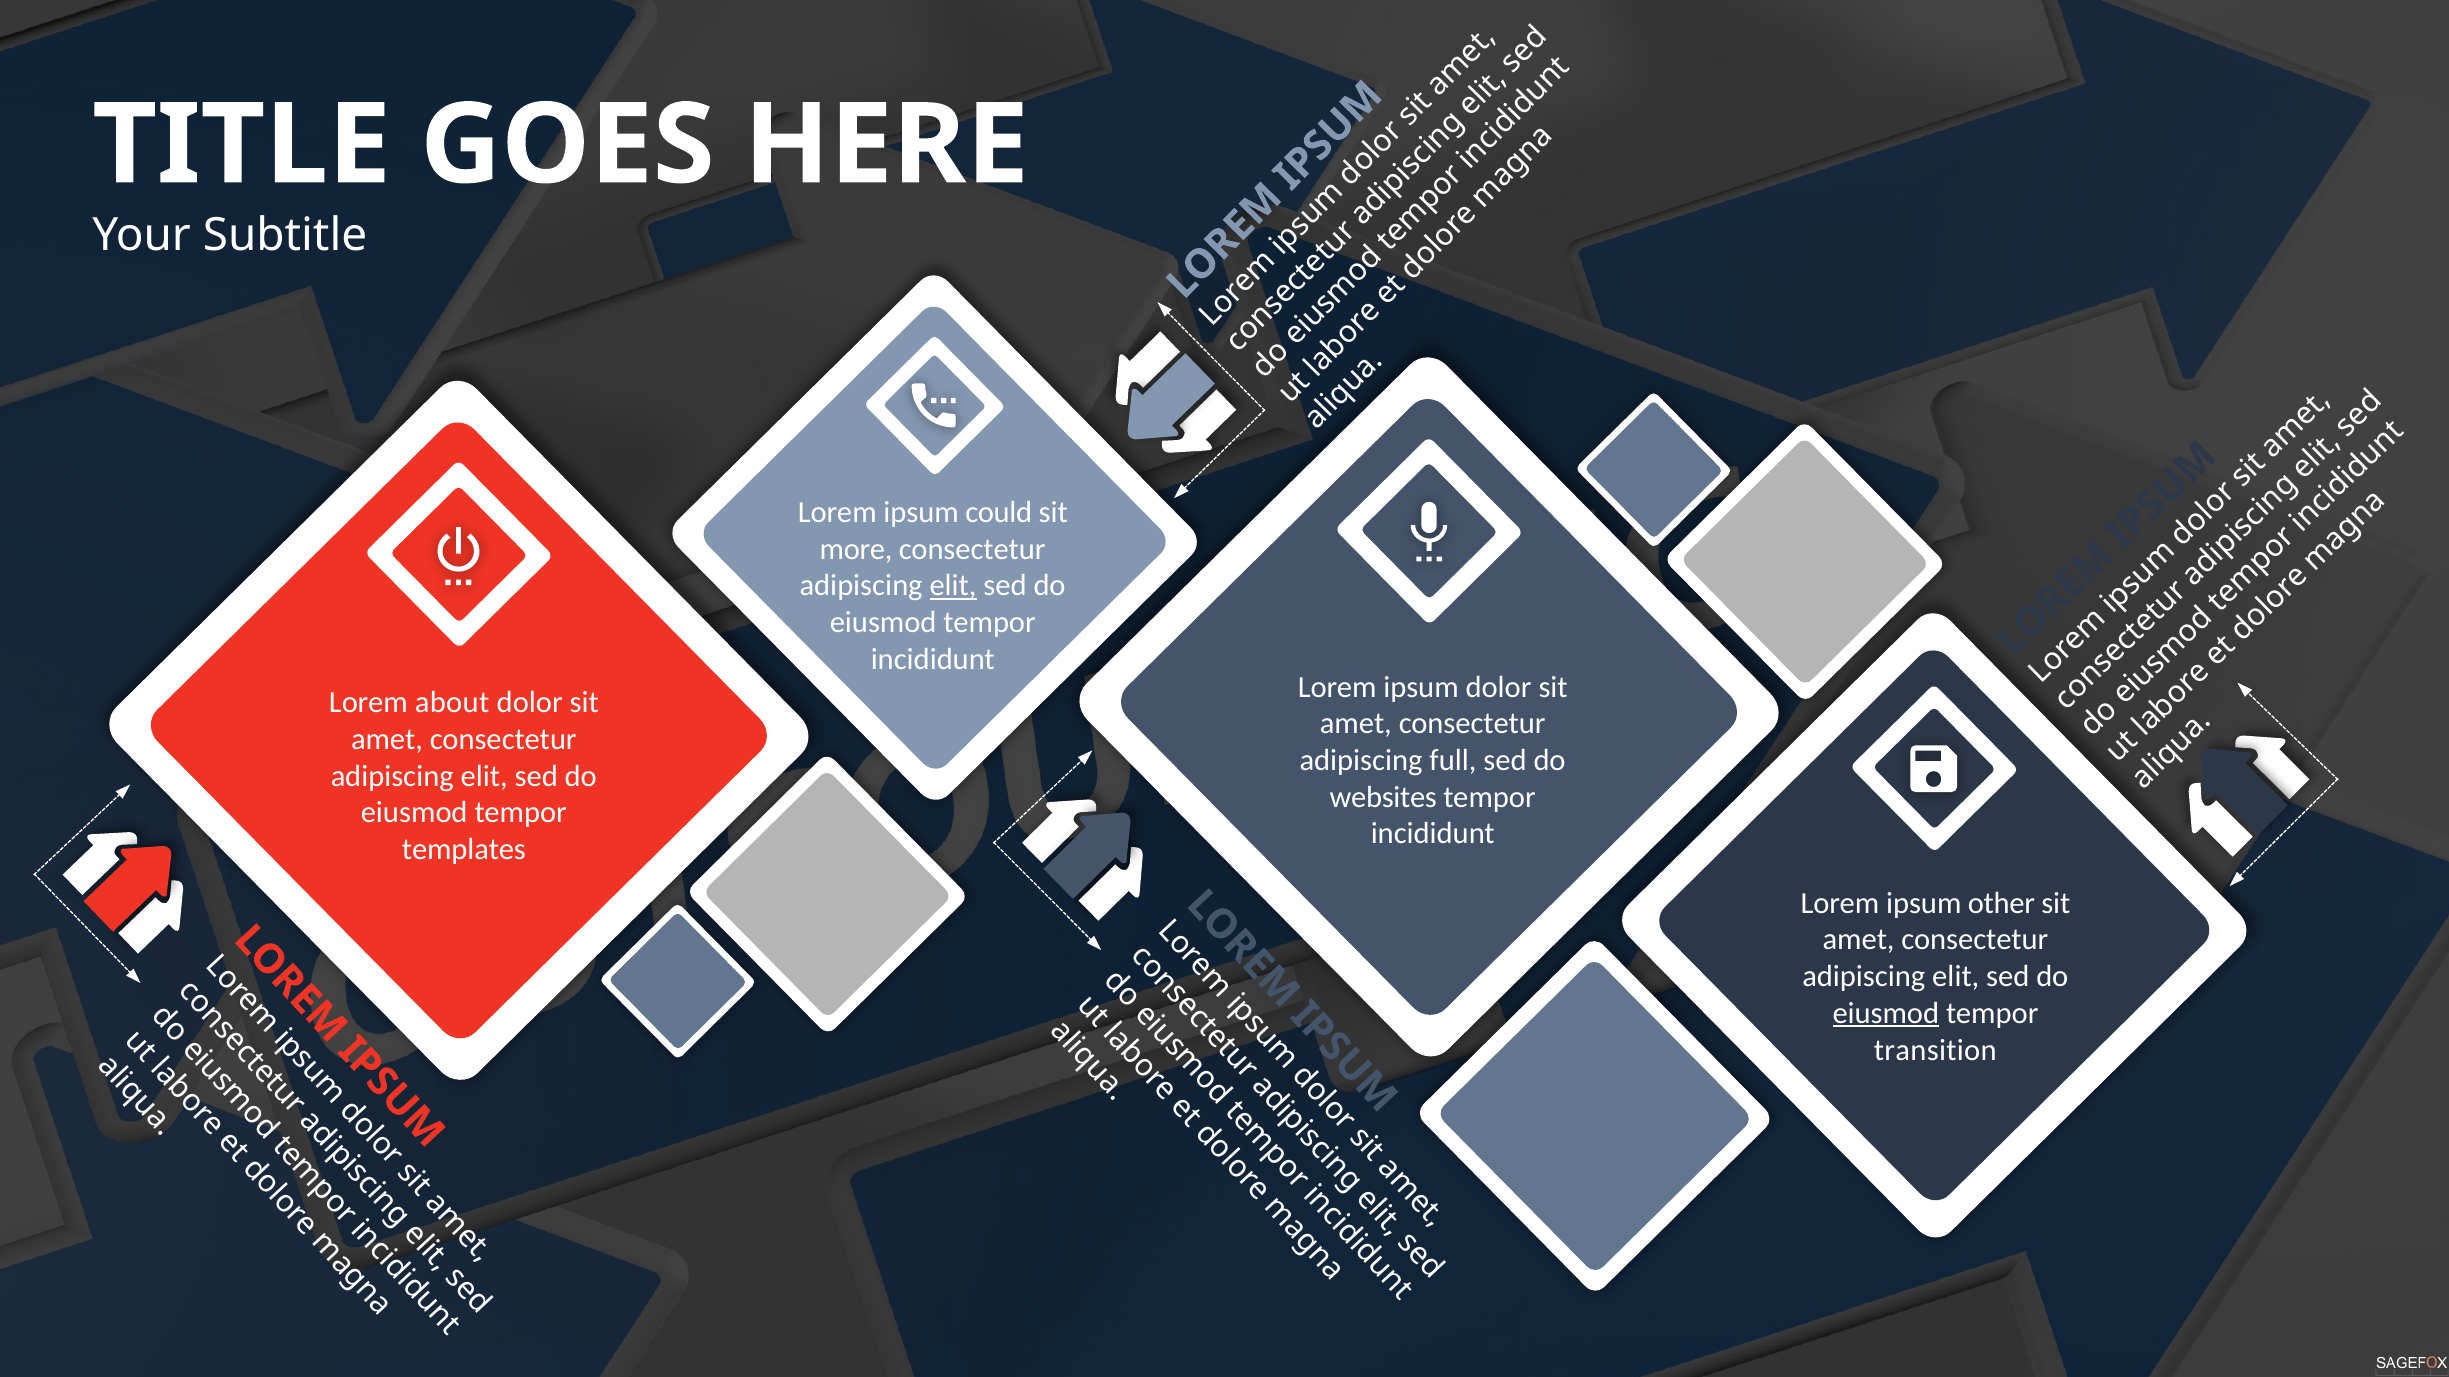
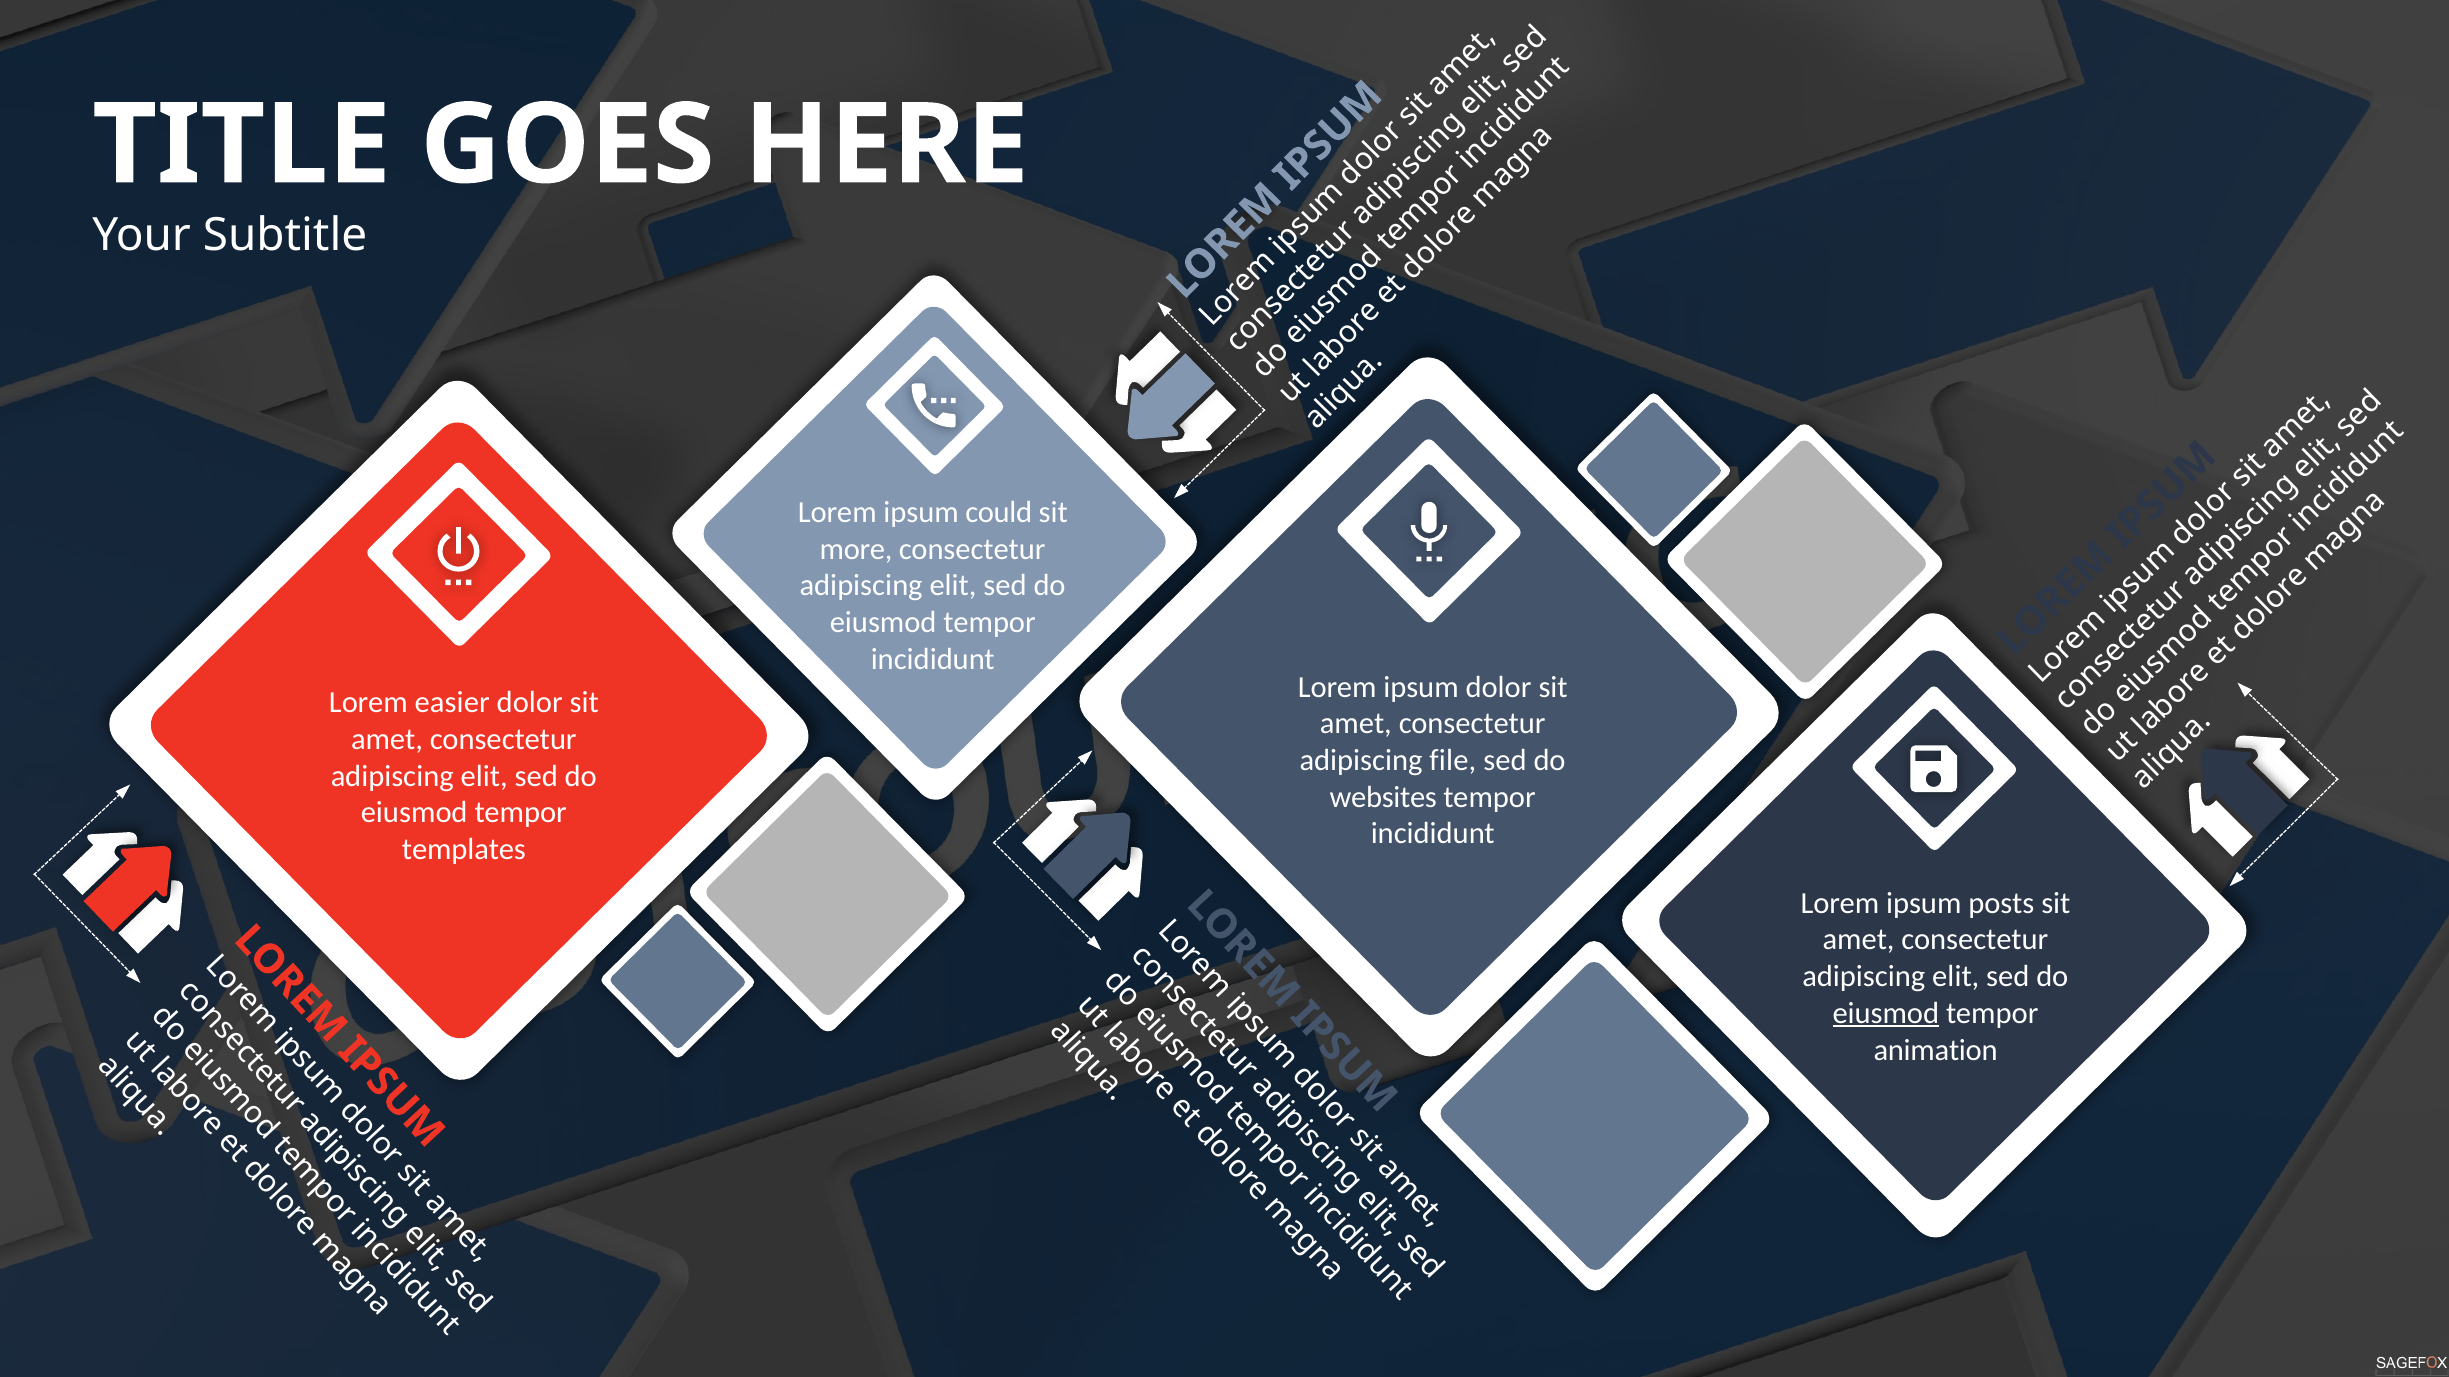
elit at (953, 586) underline: present -> none
about: about -> easier
full: full -> file
other: other -> posts
transition: transition -> animation
